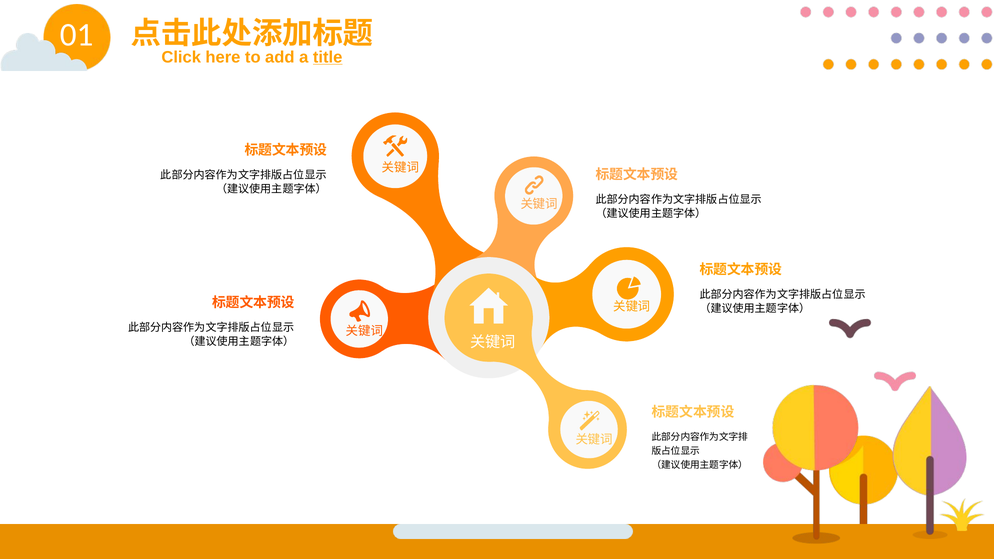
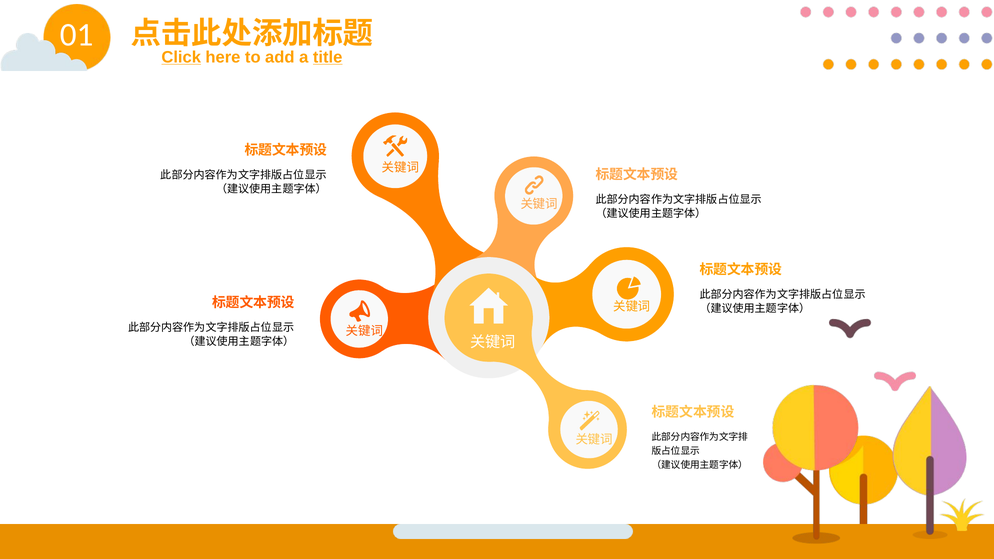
Click underline: none -> present
